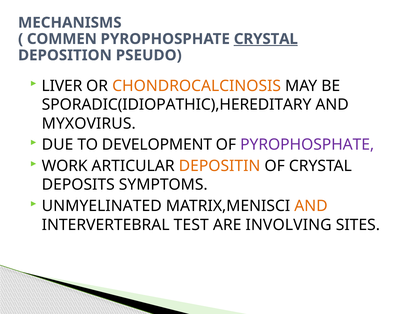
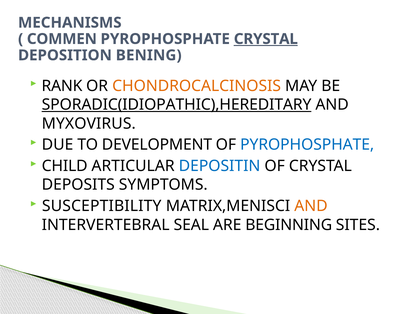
PSEUDO: PSEUDO -> BENING
LIVER: LIVER -> RANK
SPORADIC(IDIOPATHIC),HEREDITARY underline: none -> present
PYROPHOSPHATE at (307, 145) colour: purple -> blue
WORK: WORK -> CHILD
DEPOSITIN colour: orange -> blue
UNMYELINATED: UNMYELINATED -> SUSCEPTIBILITY
TEST: TEST -> SEAL
INVOLVING: INVOLVING -> BEGINNING
